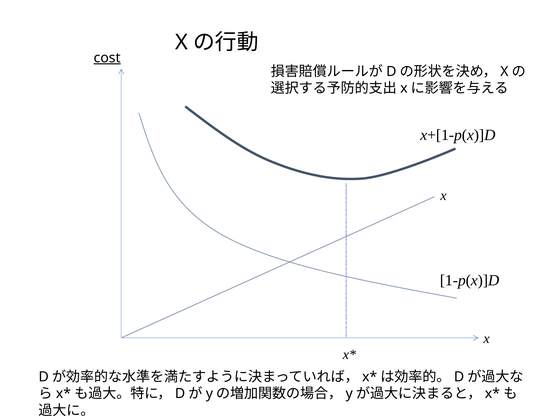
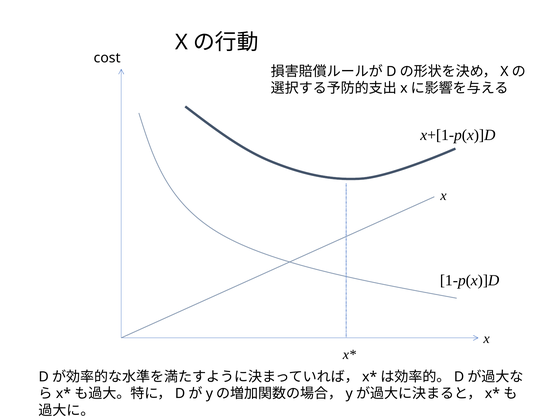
cost underline: present -> none
